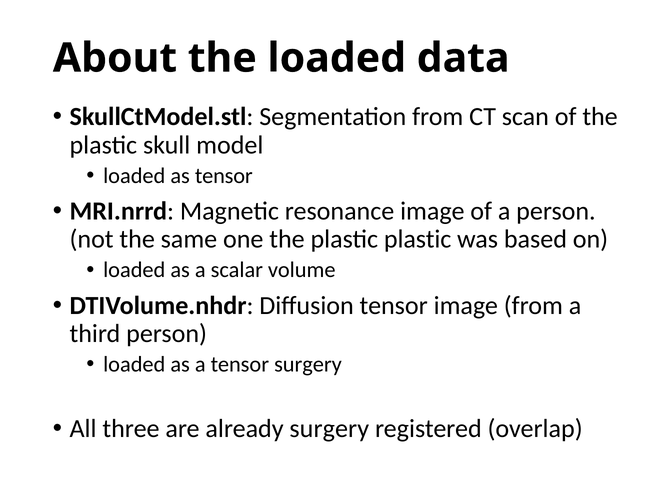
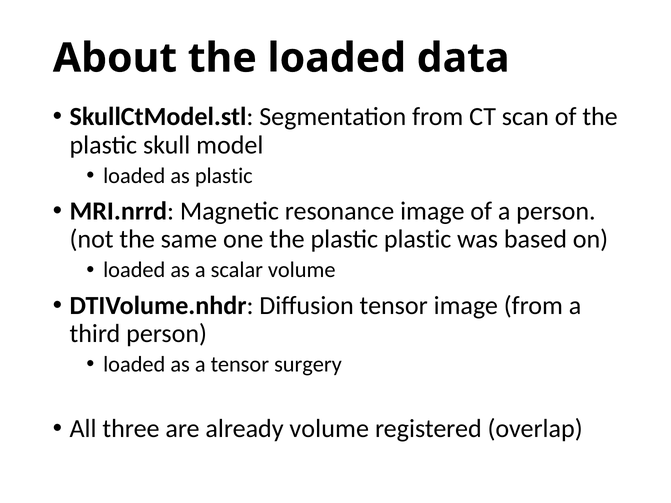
as tensor: tensor -> plastic
already surgery: surgery -> volume
